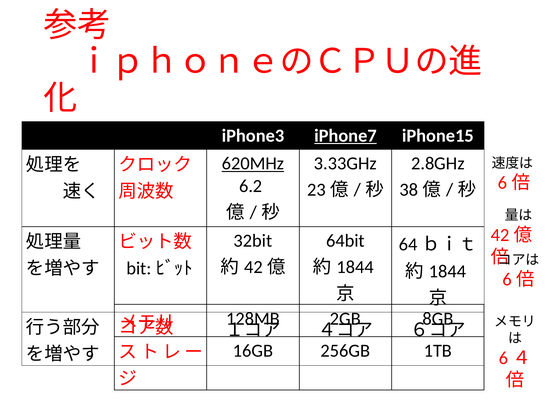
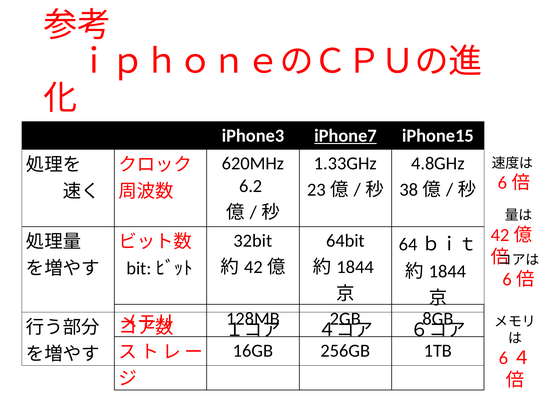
620MHz underline: present -> none
3.33GHz: 3.33GHz -> 1.33GHz
2.8GHz: 2.8GHz -> 4.8GHz
